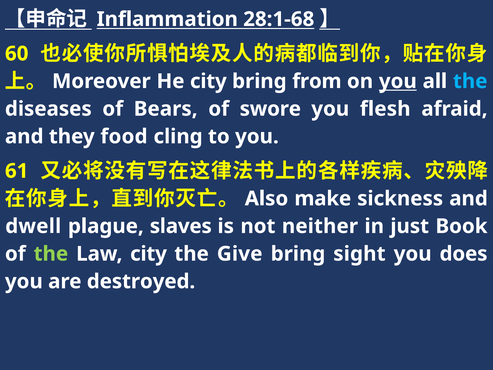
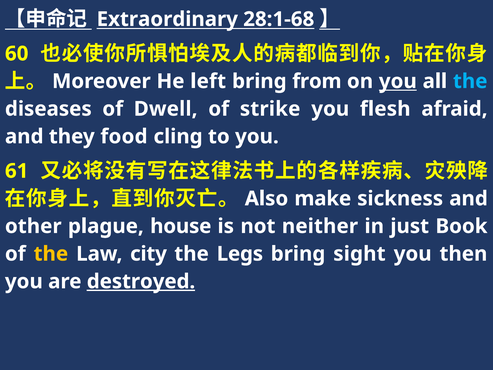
Inflammation: Inflammation -> Extraordinary
He city: city -> left
Bears: Bears -> Dwell
swore: swore -> strike
dwell: dwell -> other
slaves: slaves -> house
the at (51, 254) colour: light green -> yellow
Give: Give -> Legs
does: does -> then
destroyed underline: none -> present
